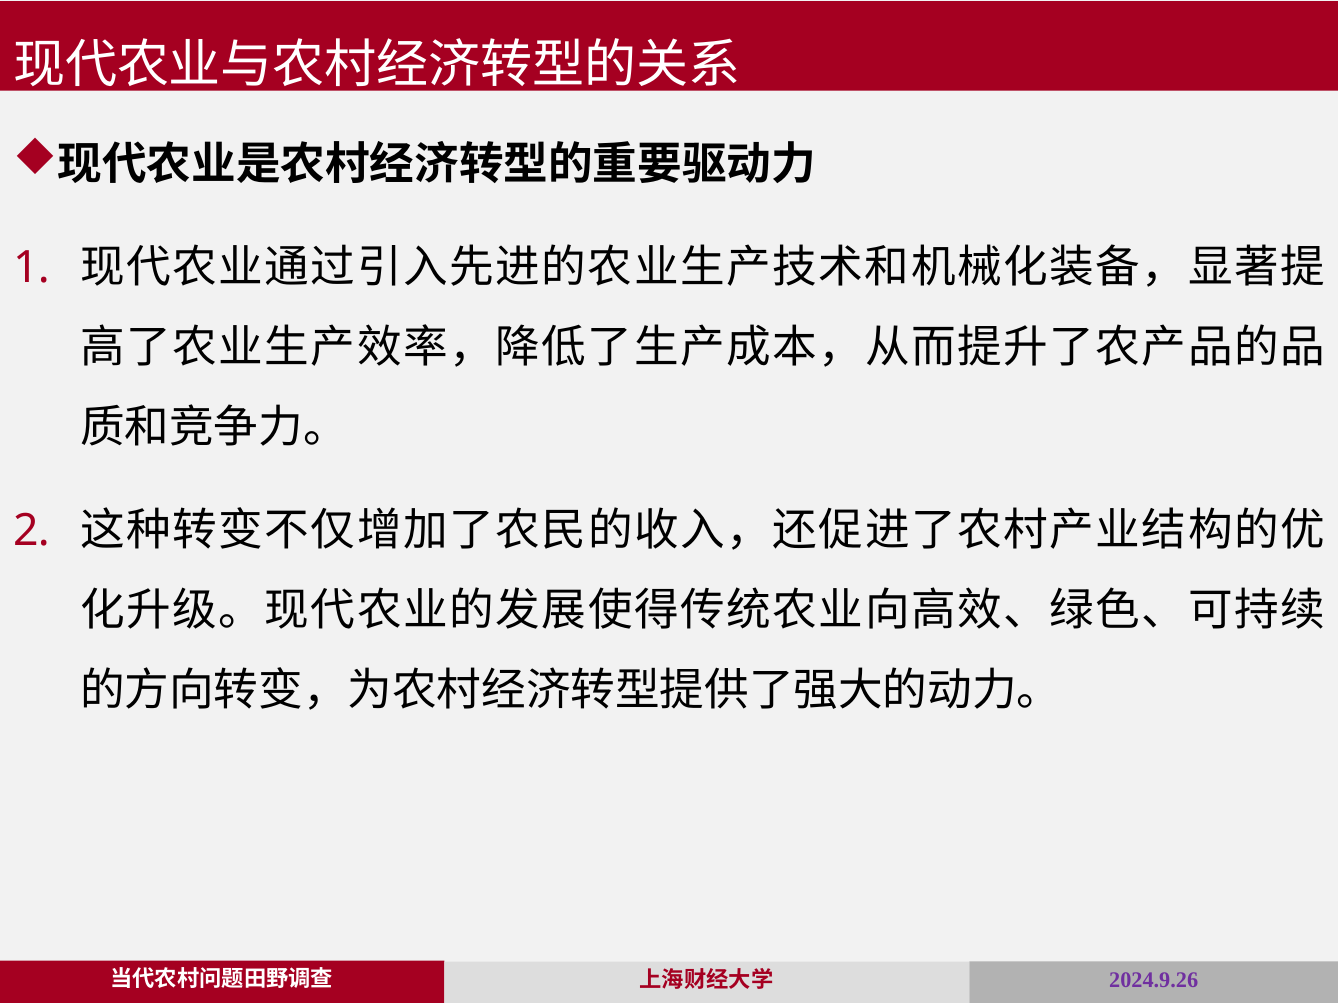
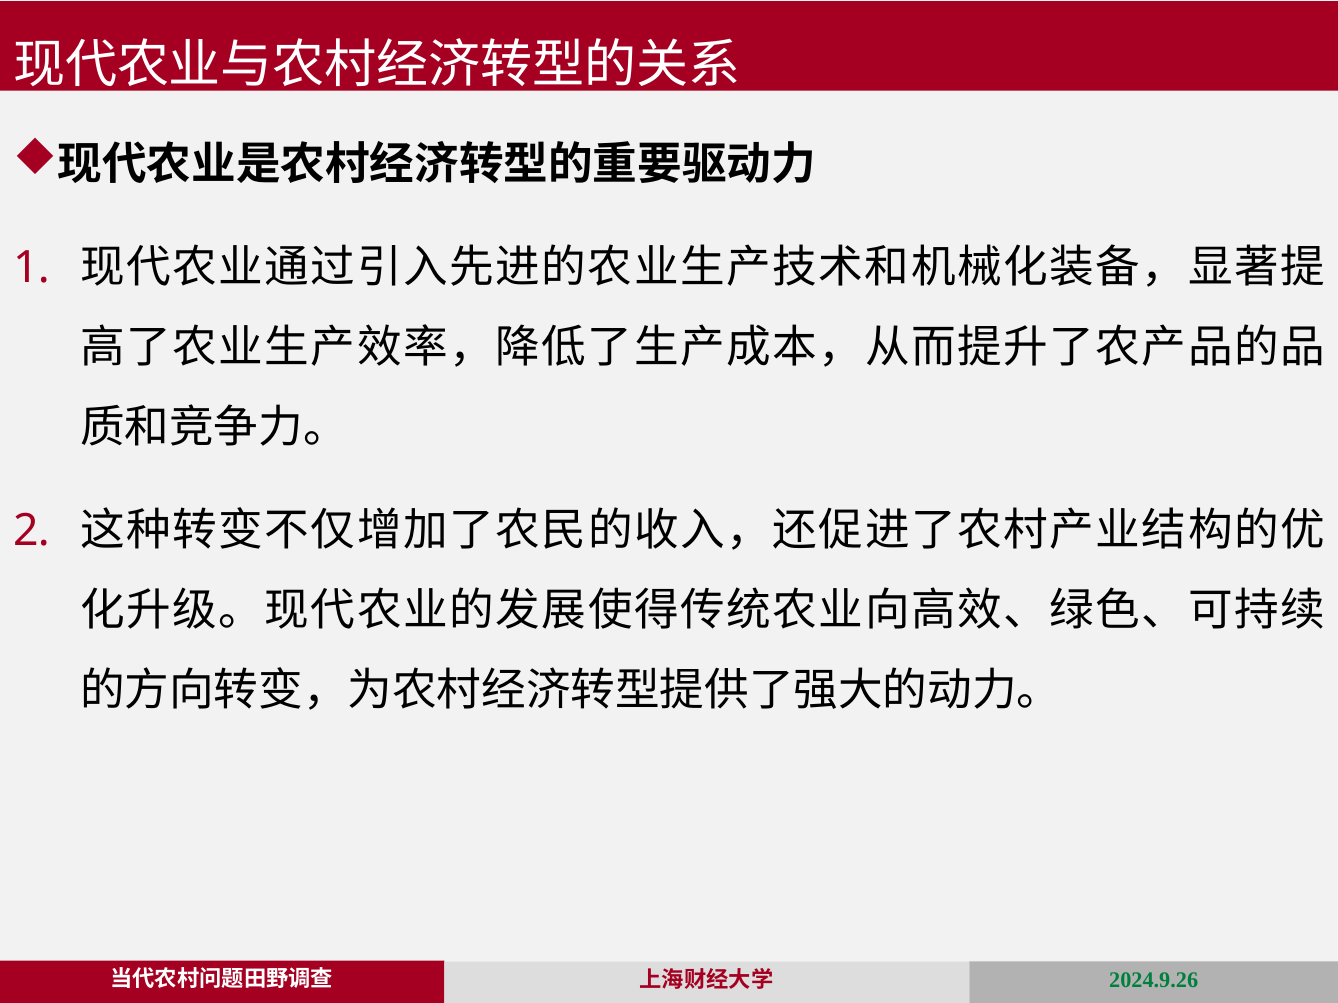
2024.9.26 colour: purple -> green
